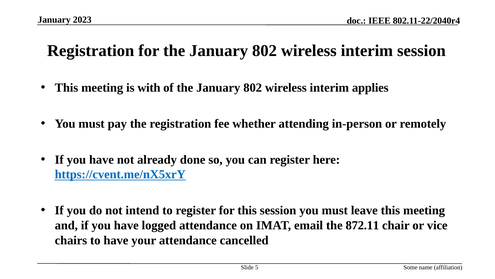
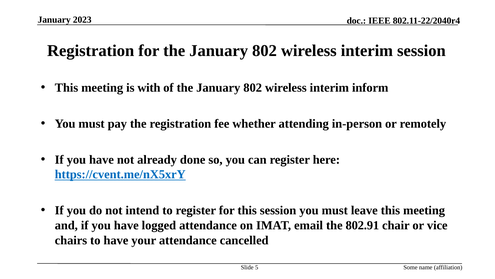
applies: applies -> inform
872.11: 872.11 -> 802.91
